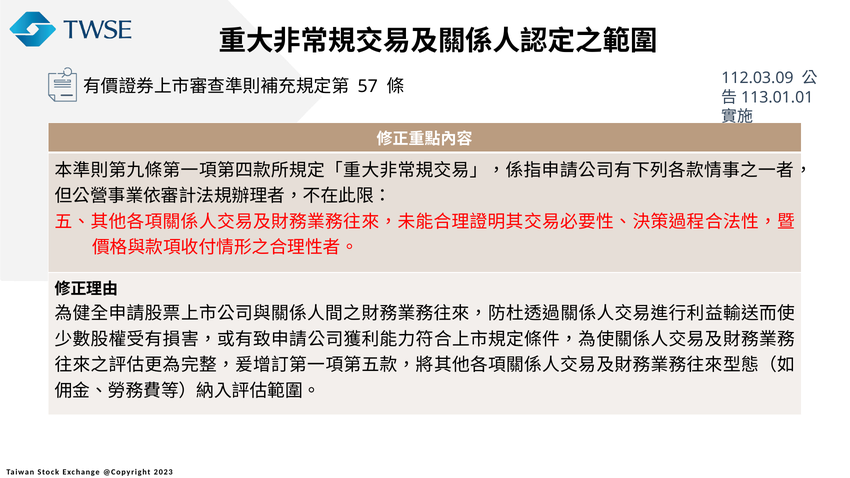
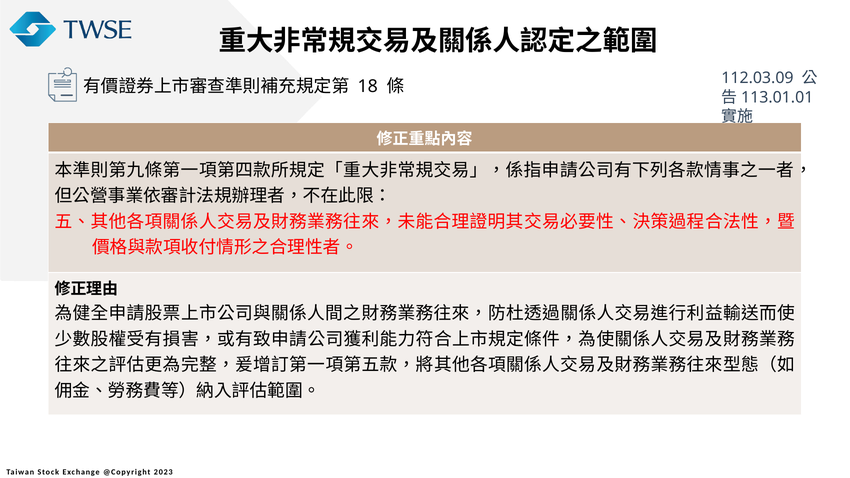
57: 57 -> 18
